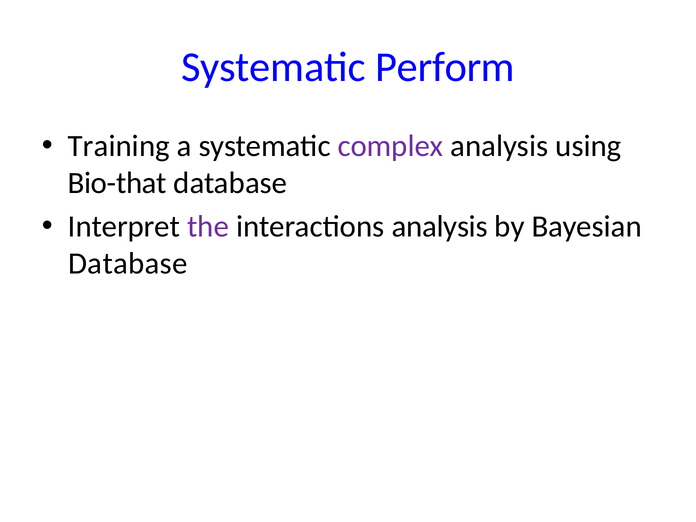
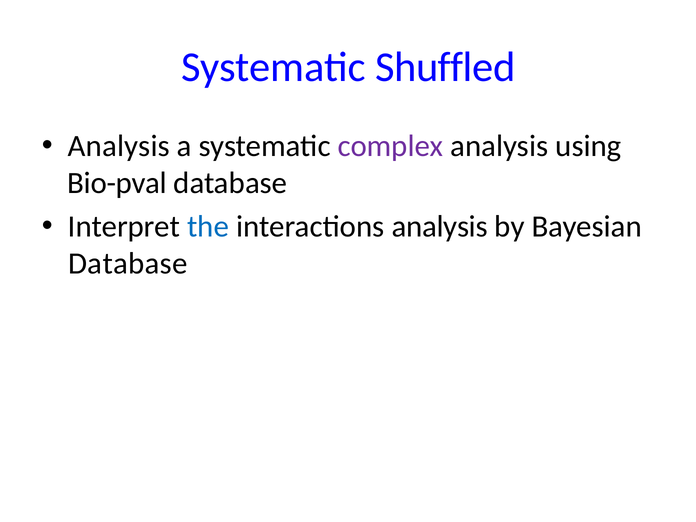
Perform: Perform -> Shuffled
Training at (119, 146): Training -> Analysis
Bio-that: Bio-that -> Bio-pval
the colour: purple -> blue
